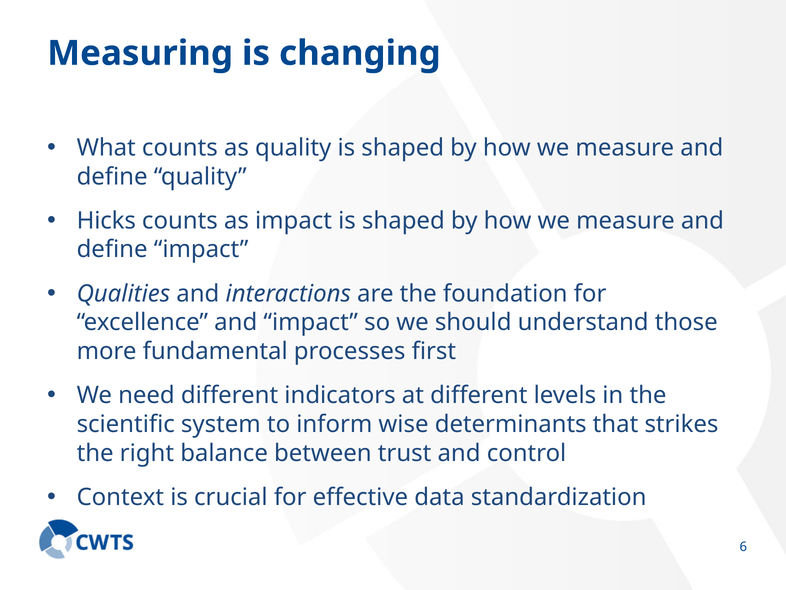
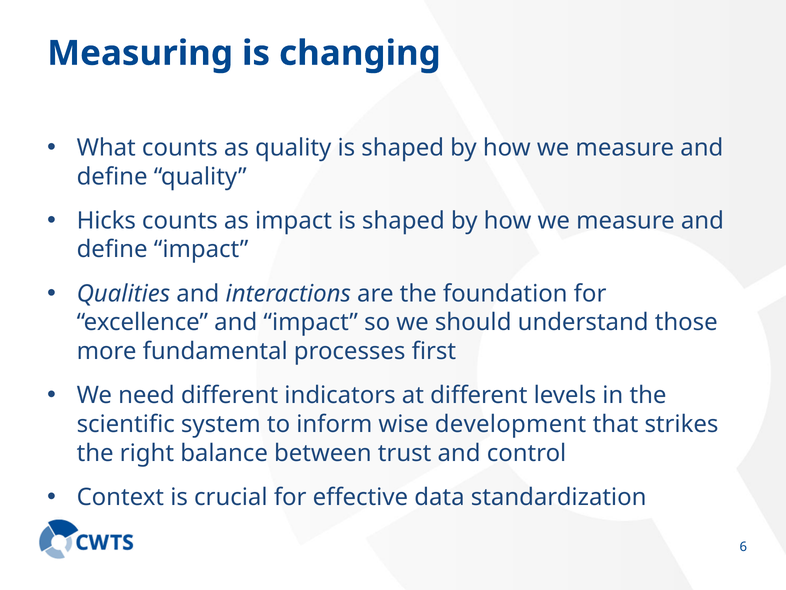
determinants: determinants -> development
